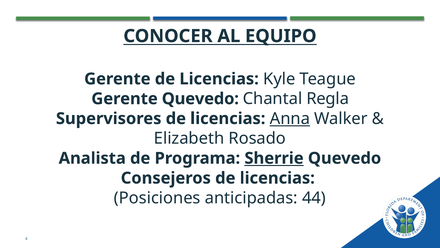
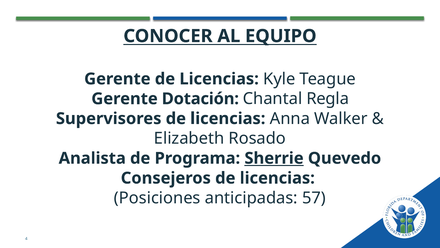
Gerente Quevedo: Quevedo -> Dotación
Anna underline: present -> none
44: 44 -> 57
